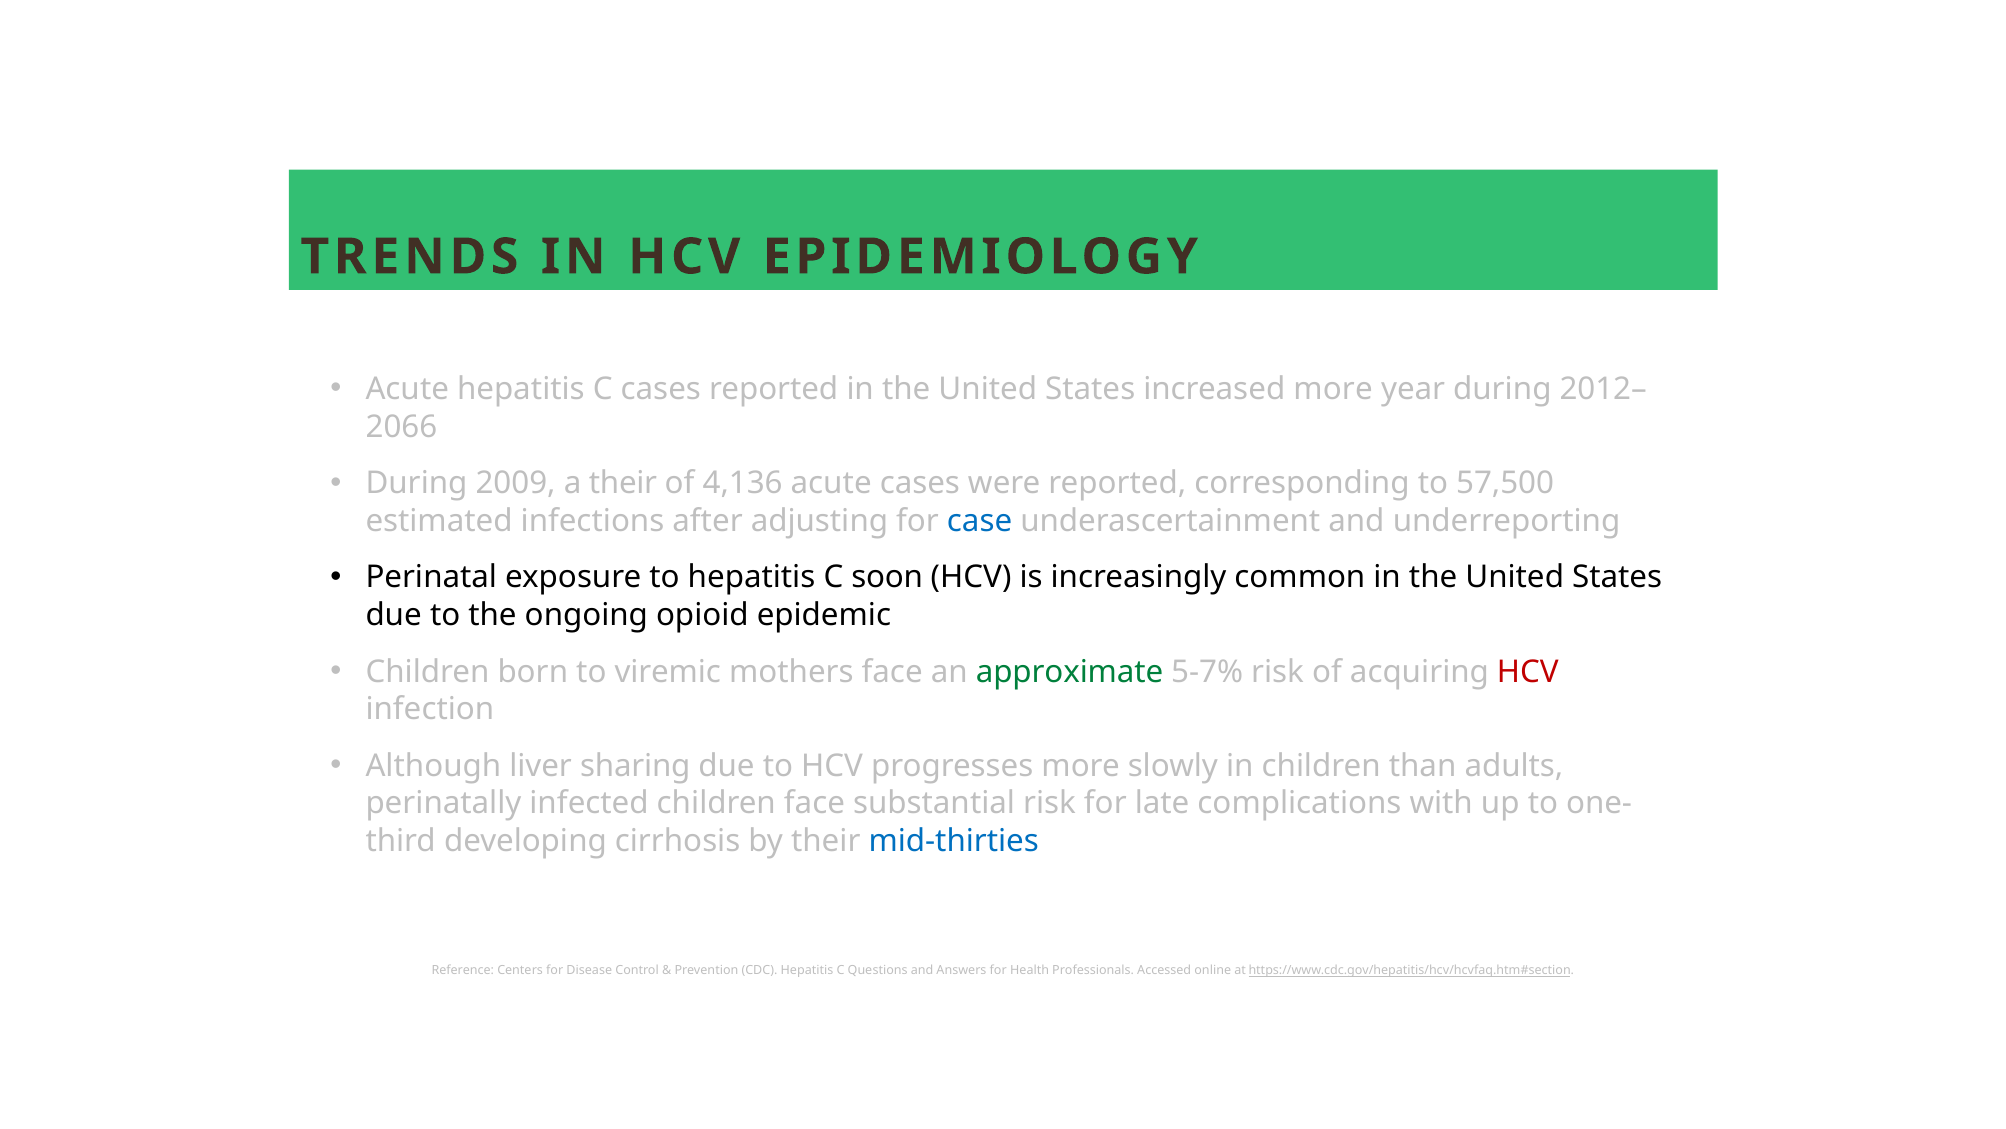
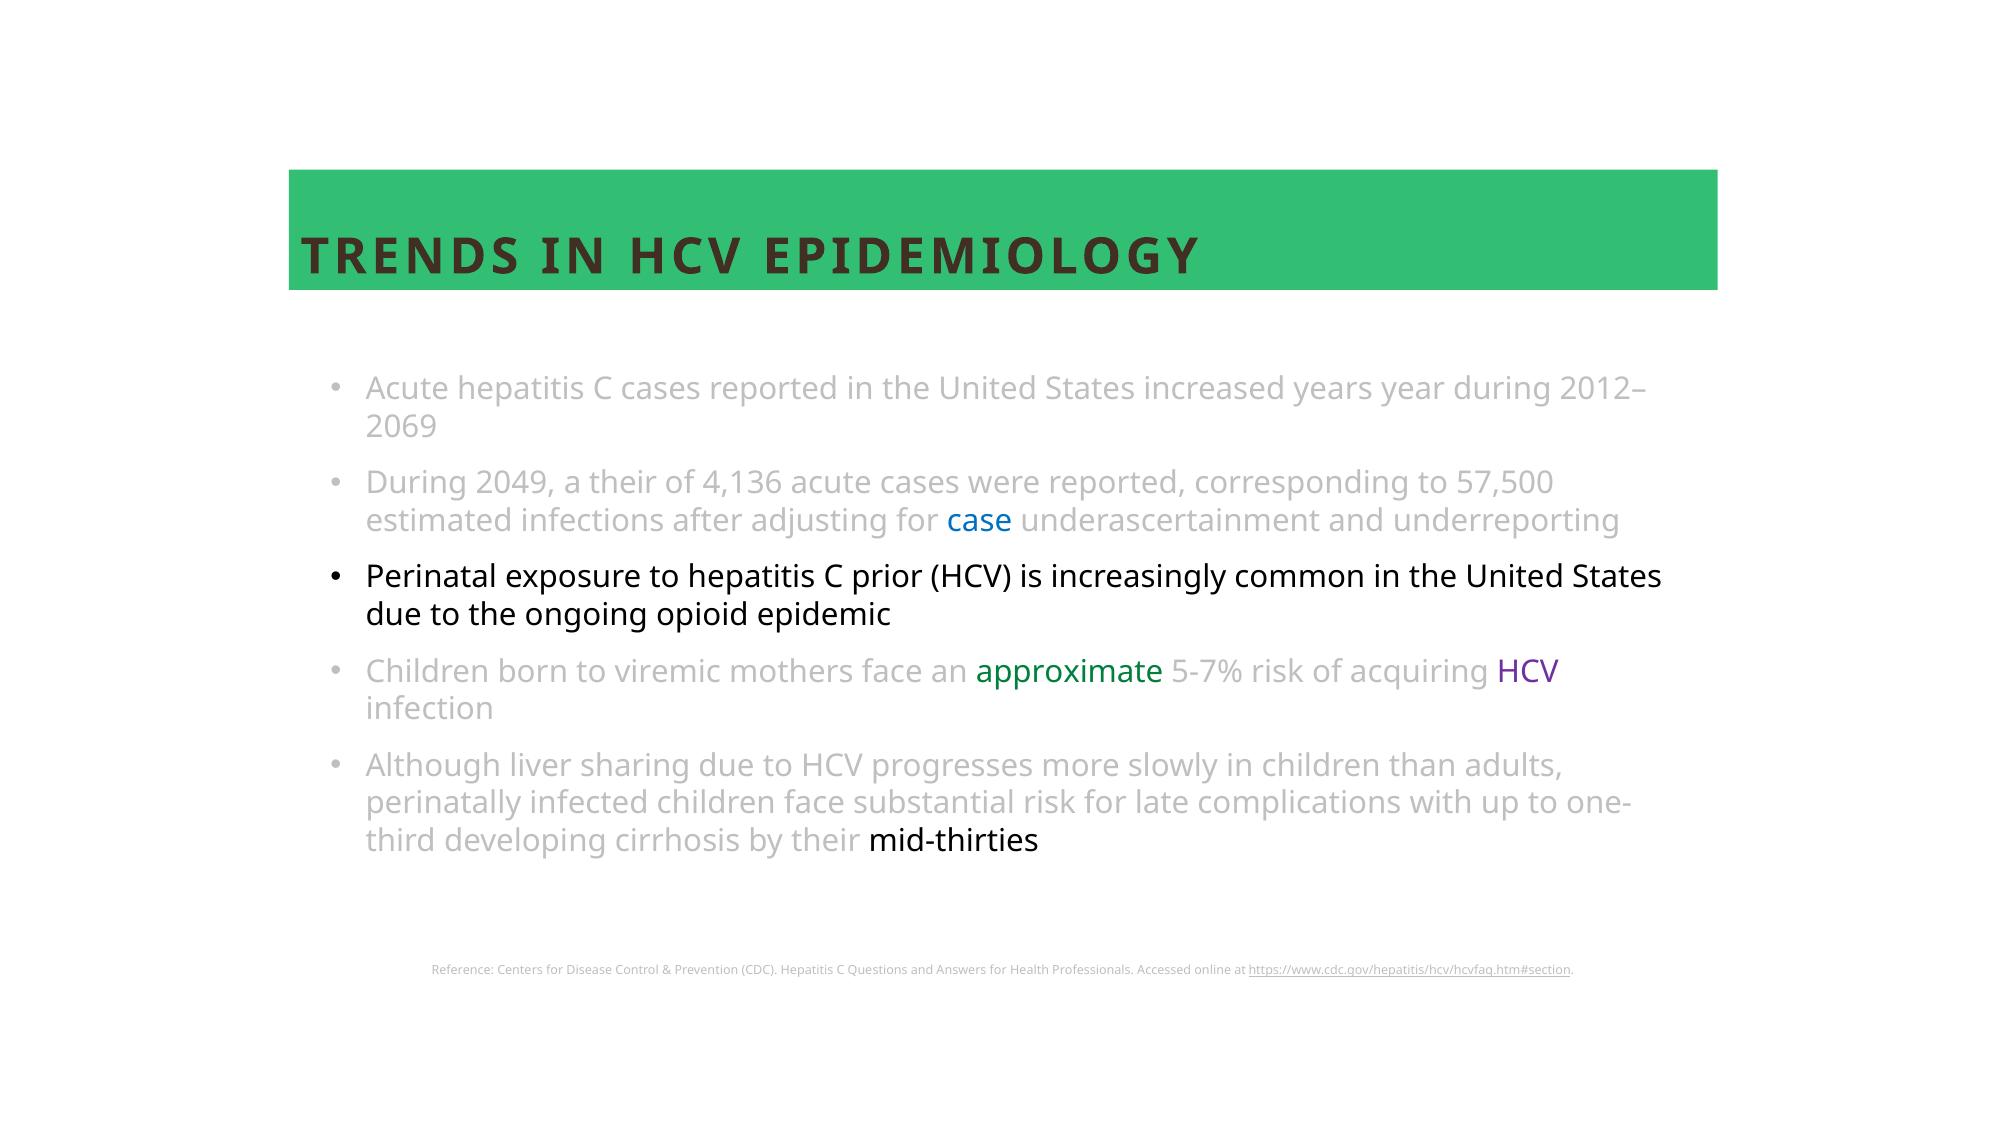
increased more: more -> years
2066: 2066 -> 2069
2009: 2009 -> 2049
soon: soon -> prior
HCV at (1528, 671) colour: red -> purple
mid-thirties colour: blue -> black
